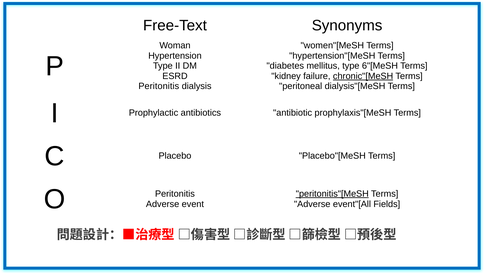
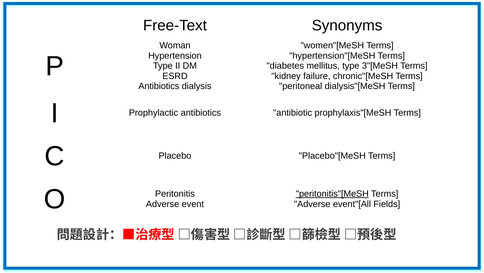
6"[MeSH: 6"[MeSH -> 3"[MeSH
chronic"[MeSH underline: present -> none
Peritonitis at (159, 86): Peritonitis -> Antibiotics
